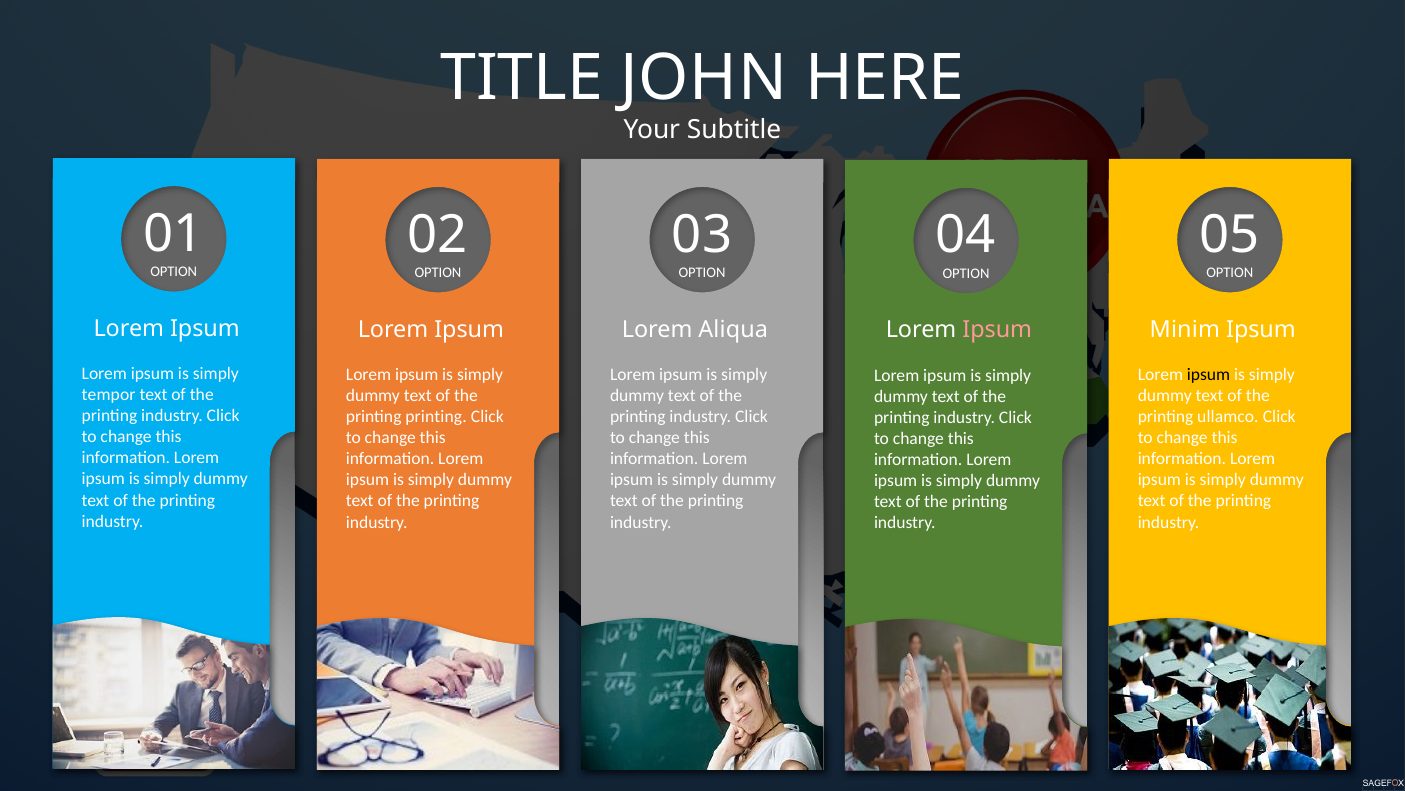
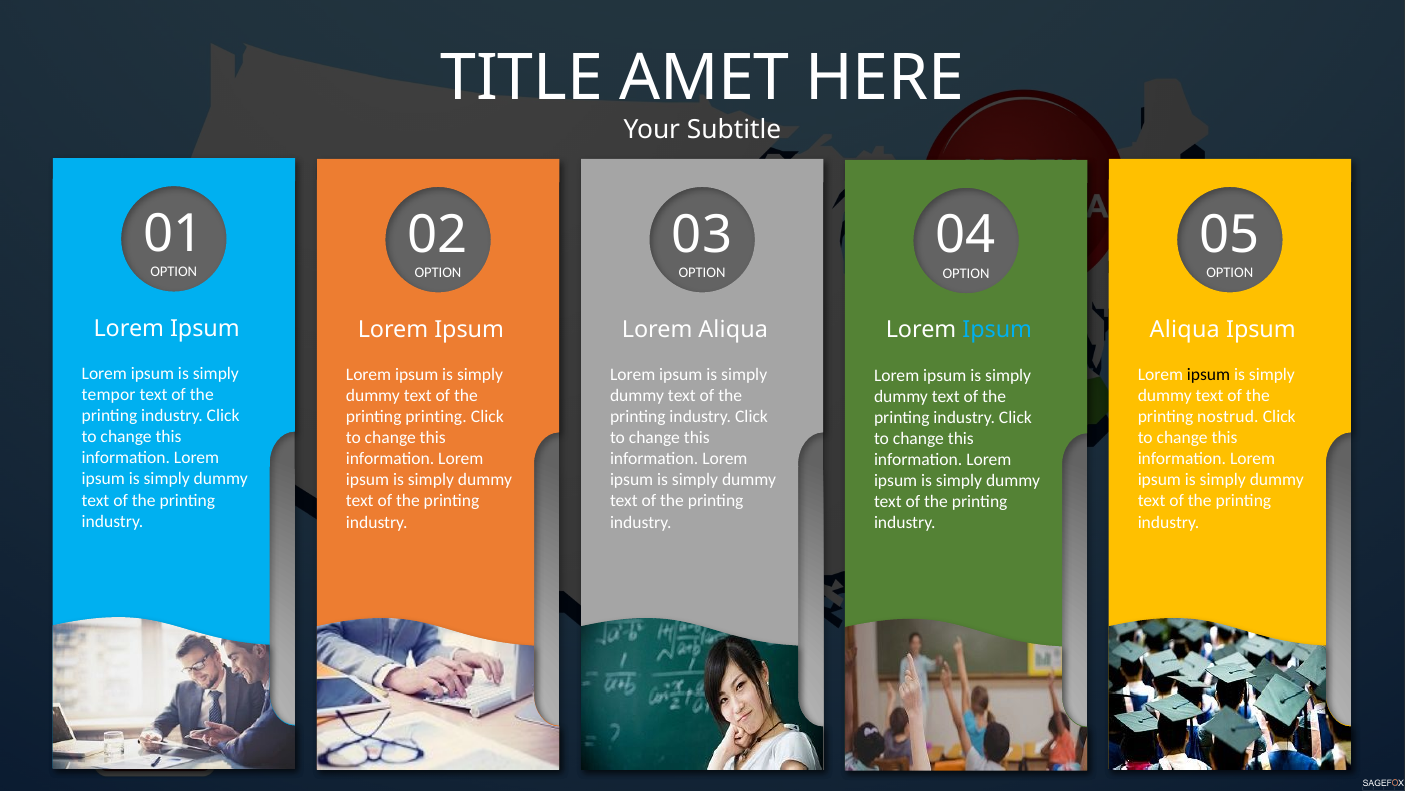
JOHN: JOHN -> AMET
Minim at (1185, 329): Minim -> Aliqua
Ipsum at (997, 330) colour: pink -> light blue
ullamco: ullamco -> nostrud
